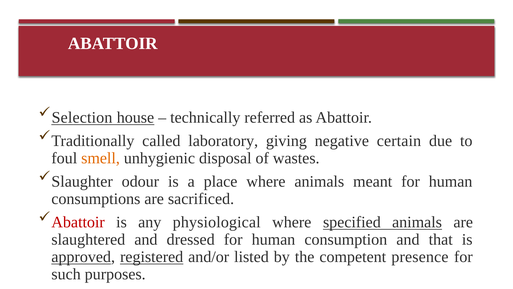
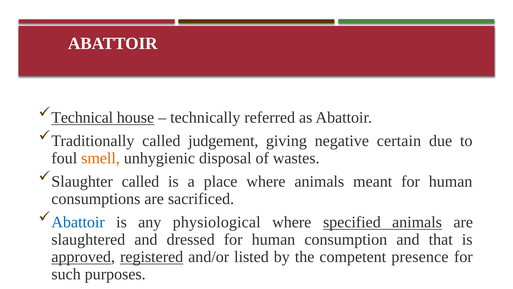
Selection: Selection -> Technical
laboratory: laboratory -> judgement
Slaughter odour: odour -> called
Abattoir at (78, 222) colour: red -> blue
